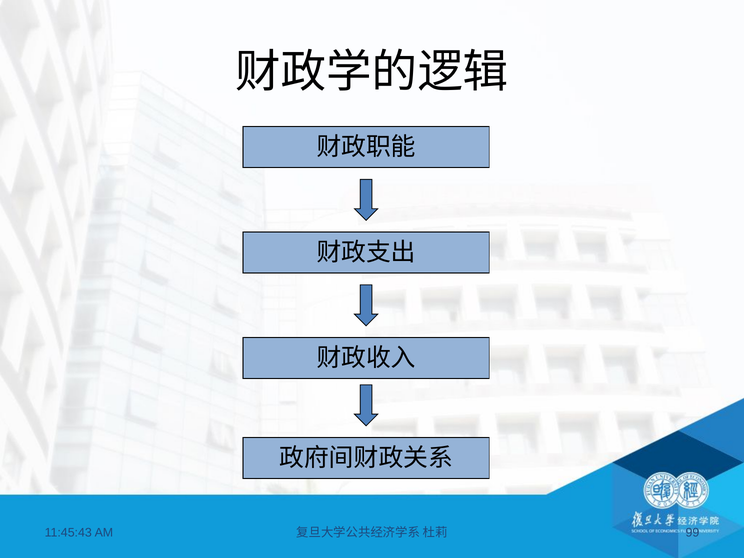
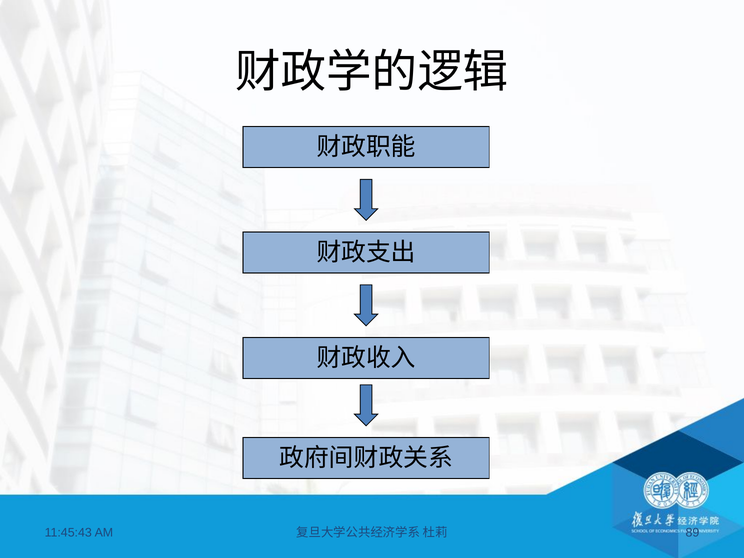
99: 99 -> 89
